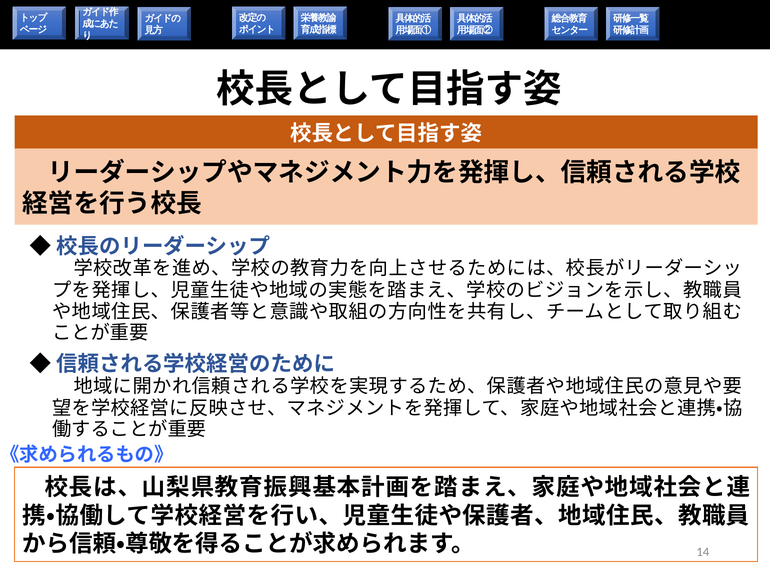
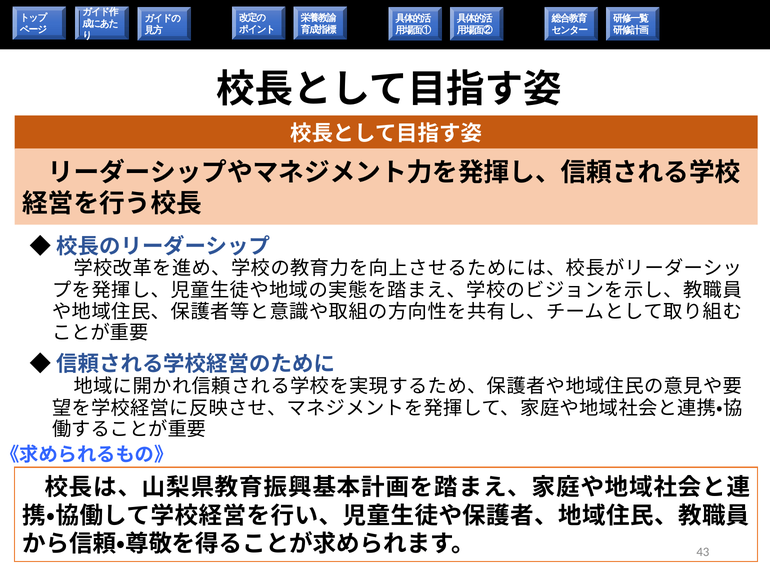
14: 14 -> 43
